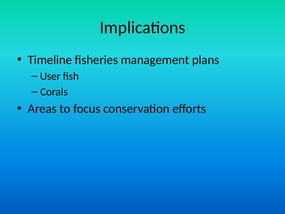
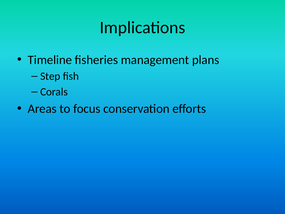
User: User -> Step
